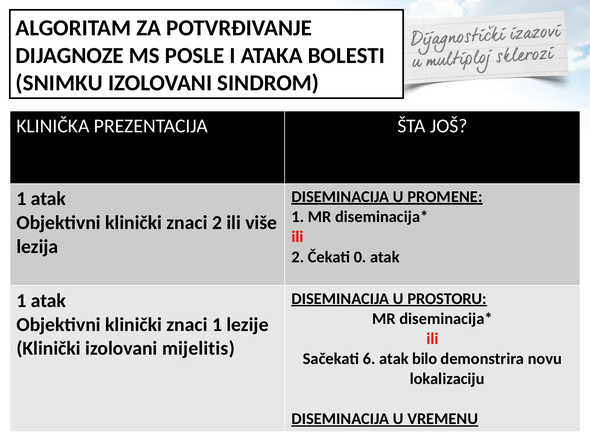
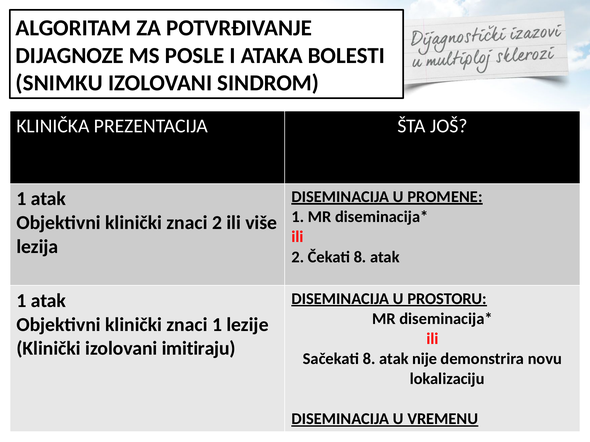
Čekati 0: 0 -> 8
mijelitis: mijelitis -> imitiraju
Sačekati 6: 6 -> 8
bilo: bilo -> nije
